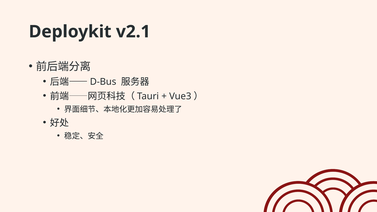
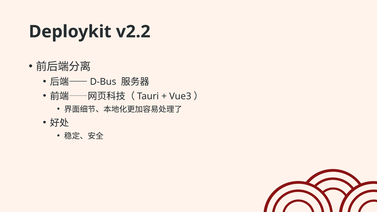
v2.1: v2.1 -> v2.2
